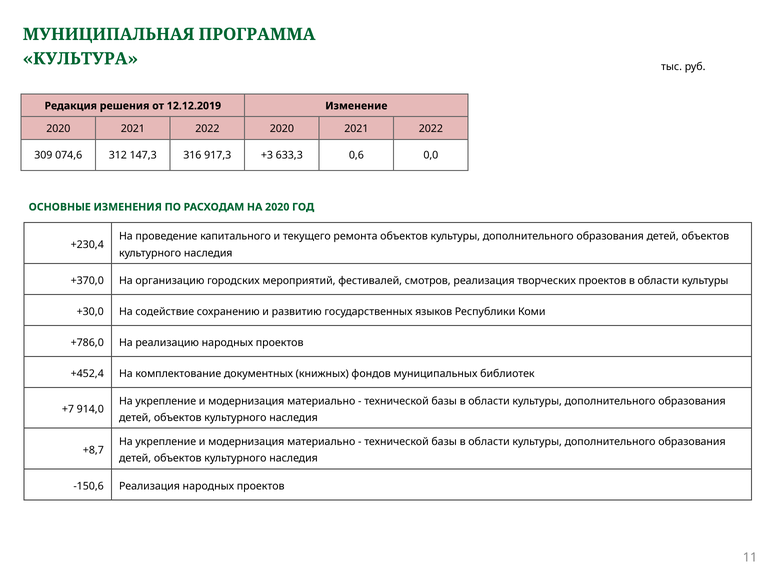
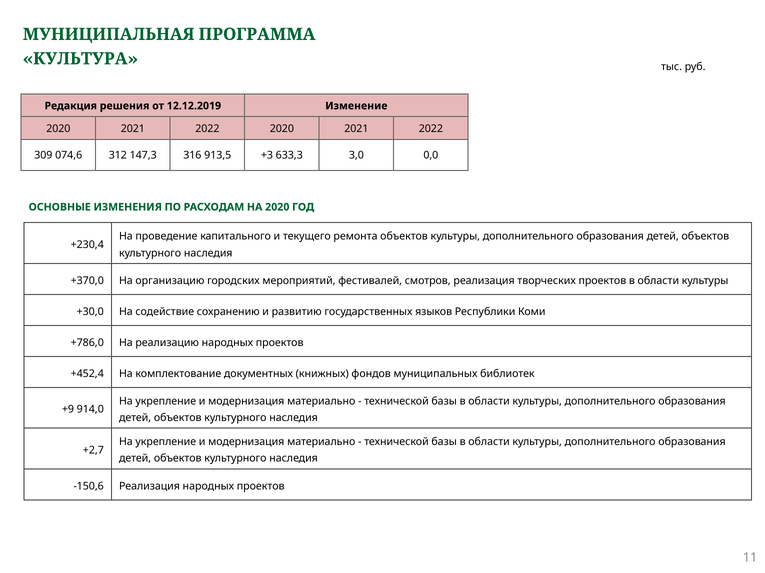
917,3: 917,3 -> 913,5
0,6: 0,6 -> 3,0
+7: +7 -> +9
+8,7: +8,7 -> +2,7
